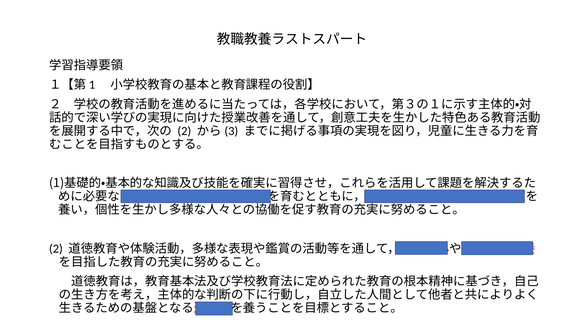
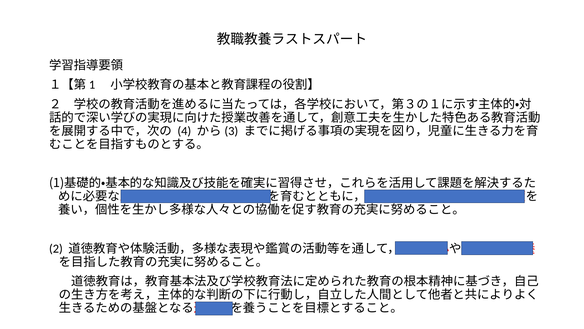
2 at (184, 131): 2 -> 4
